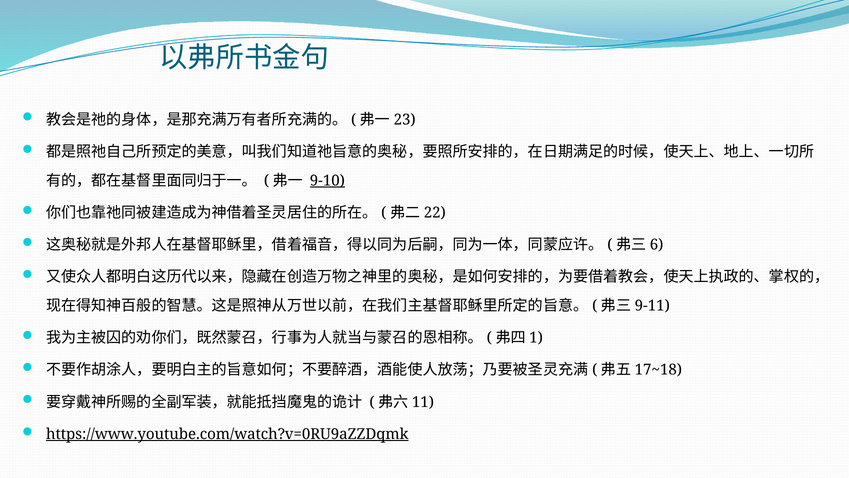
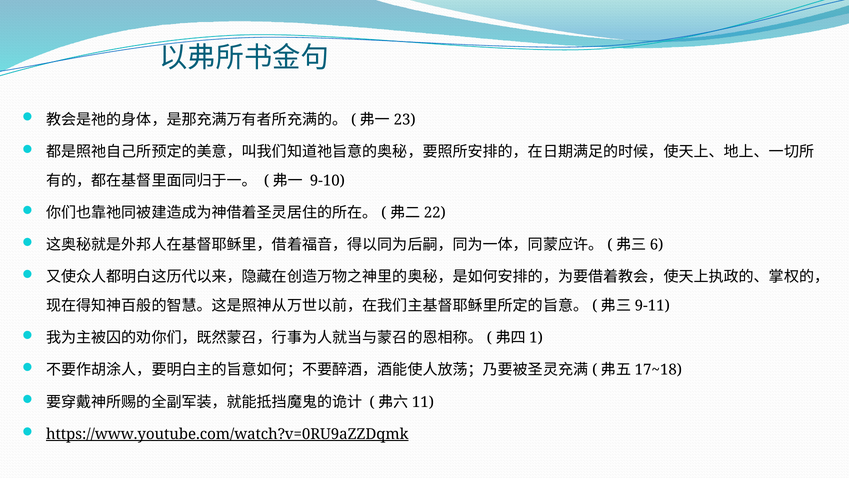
9-10 underline: present -> none
